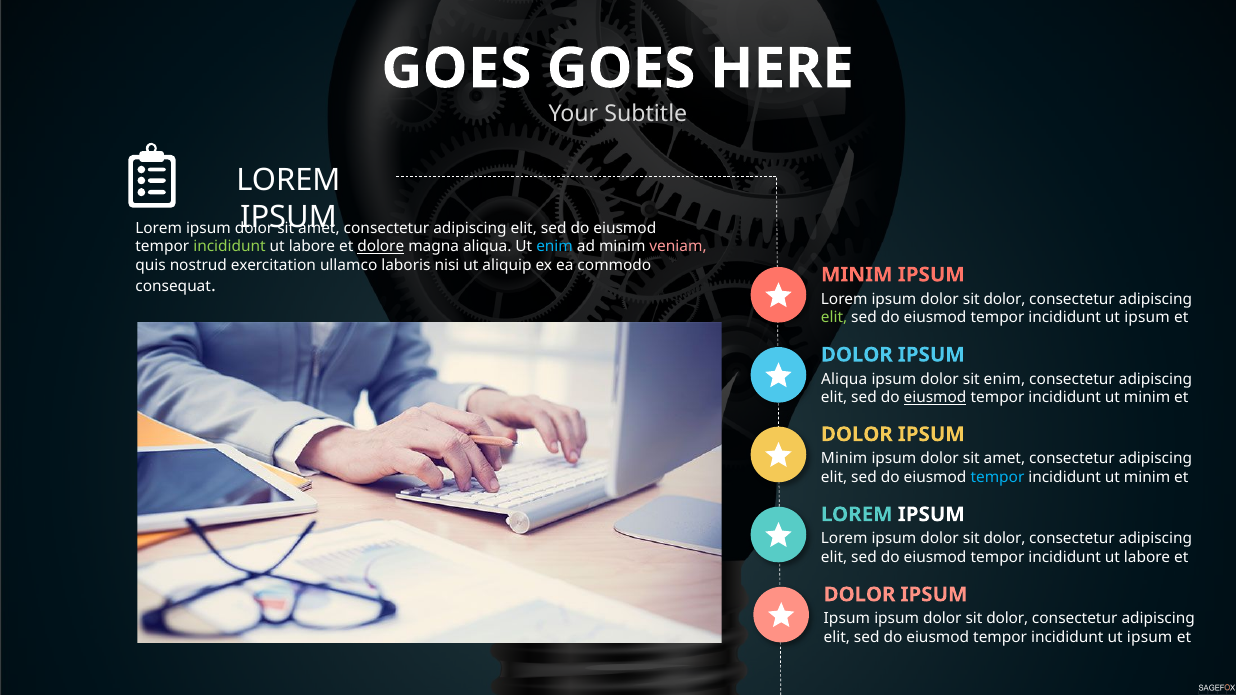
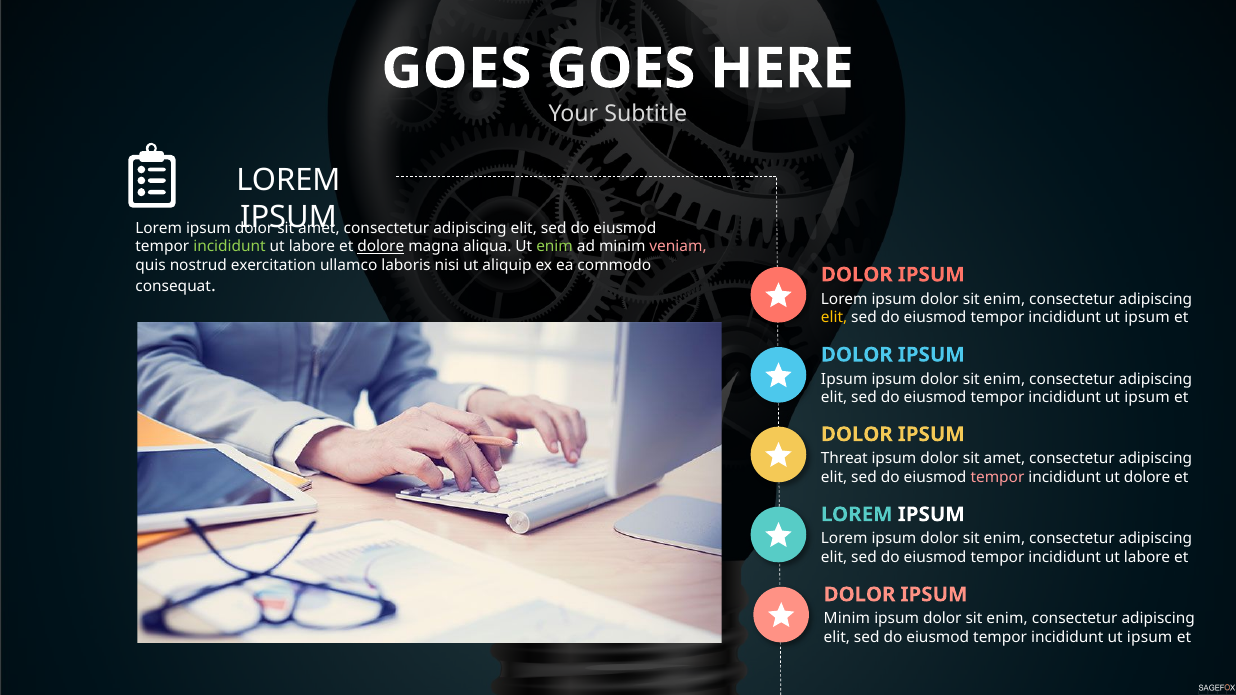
enim at (555, 247) colour: light blue -> light green
MINIM at (857, 275): MINIM -> DOLOR
dolor at (1005, 299): dolor -> enim
elit at (834, 318) colour: light green -> yellow
Aliqua at (844, 379): Aliqua -> Ipsum
eiusmod at (935, 398) underline: present -> none
minim at (1147, 398): minim -> ipsum
Minim at (844, 459): Minim -> Threat
tempor at (997, 477) colour: light blue -> pink
minim at (1147, 477): minim -> dolore
dolor at (1005, 539): dolor -> enim
Ipsum at (847, 619): Ipsum -> Minim
dolor at (1007, 619): dolor -> enim
